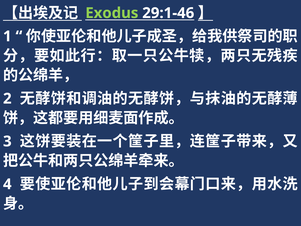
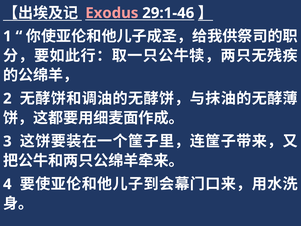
Exodus colour: light green -> pink
